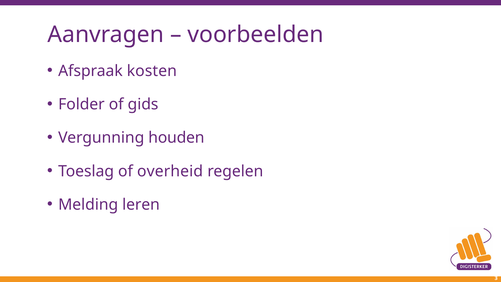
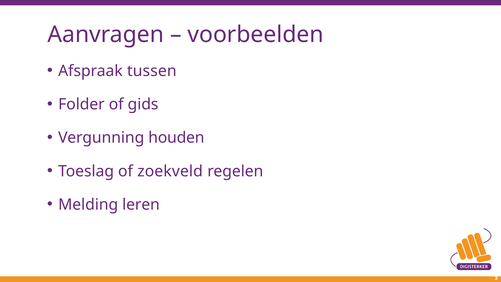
kosten: kosten -> tussen
overheid: overheid -> zoekveld
